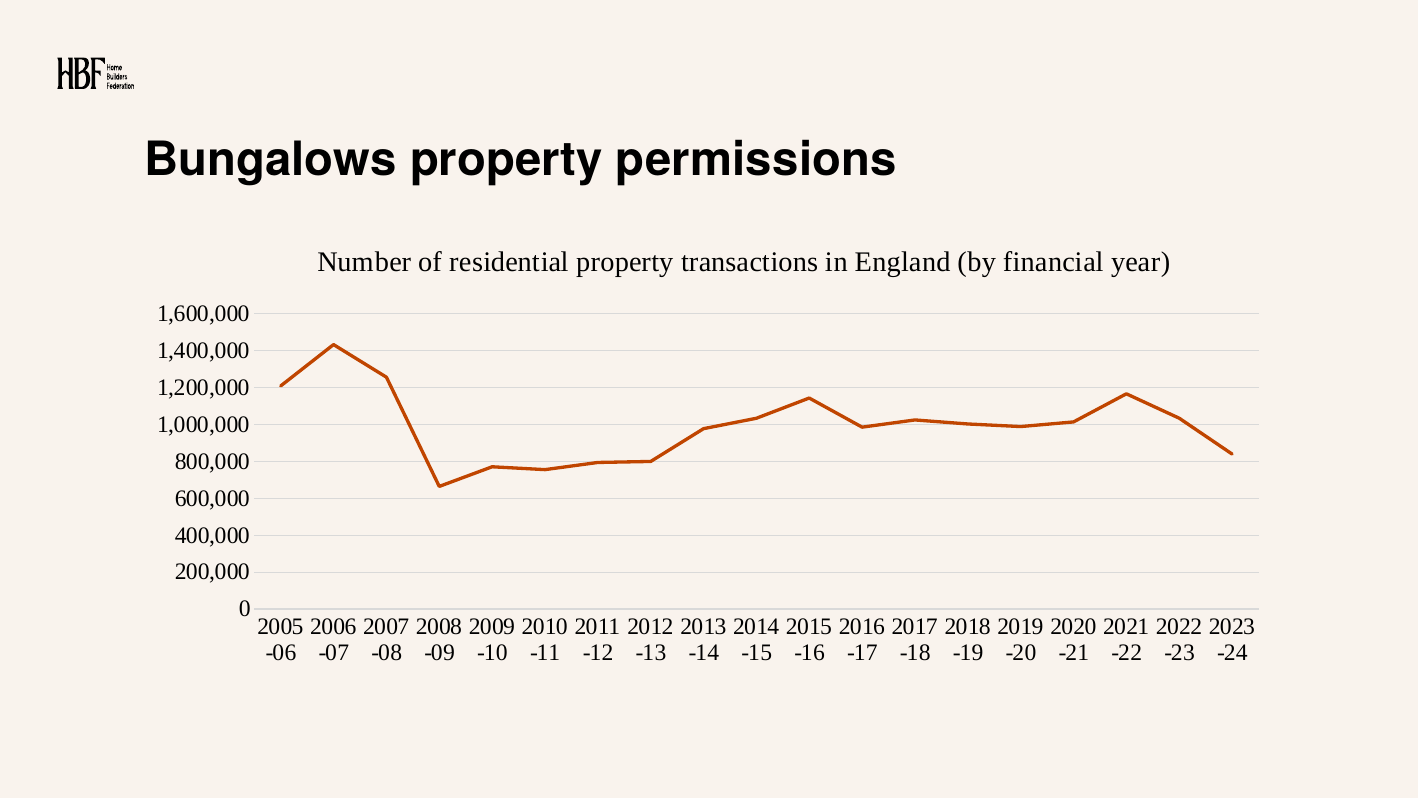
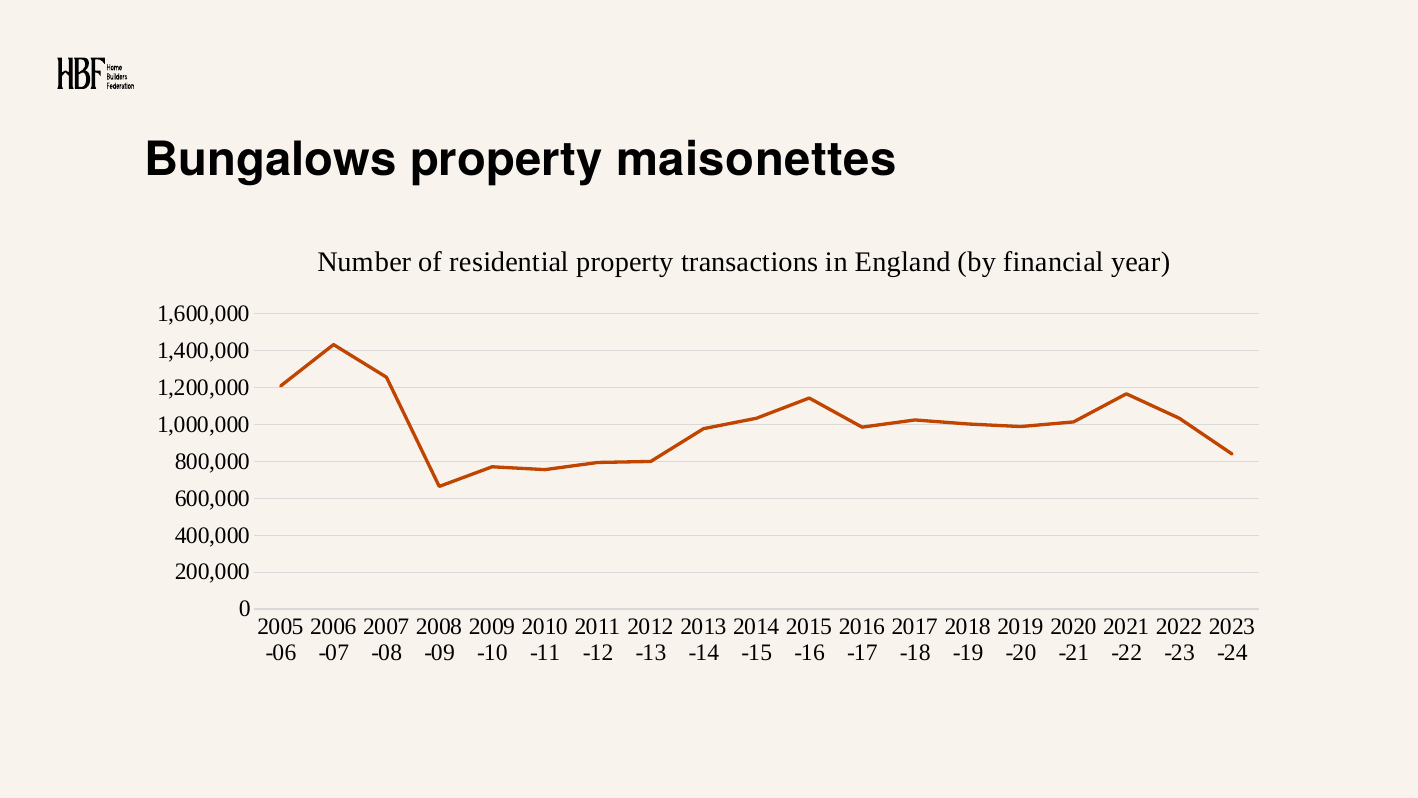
permissions: permissions -> maisonettes
